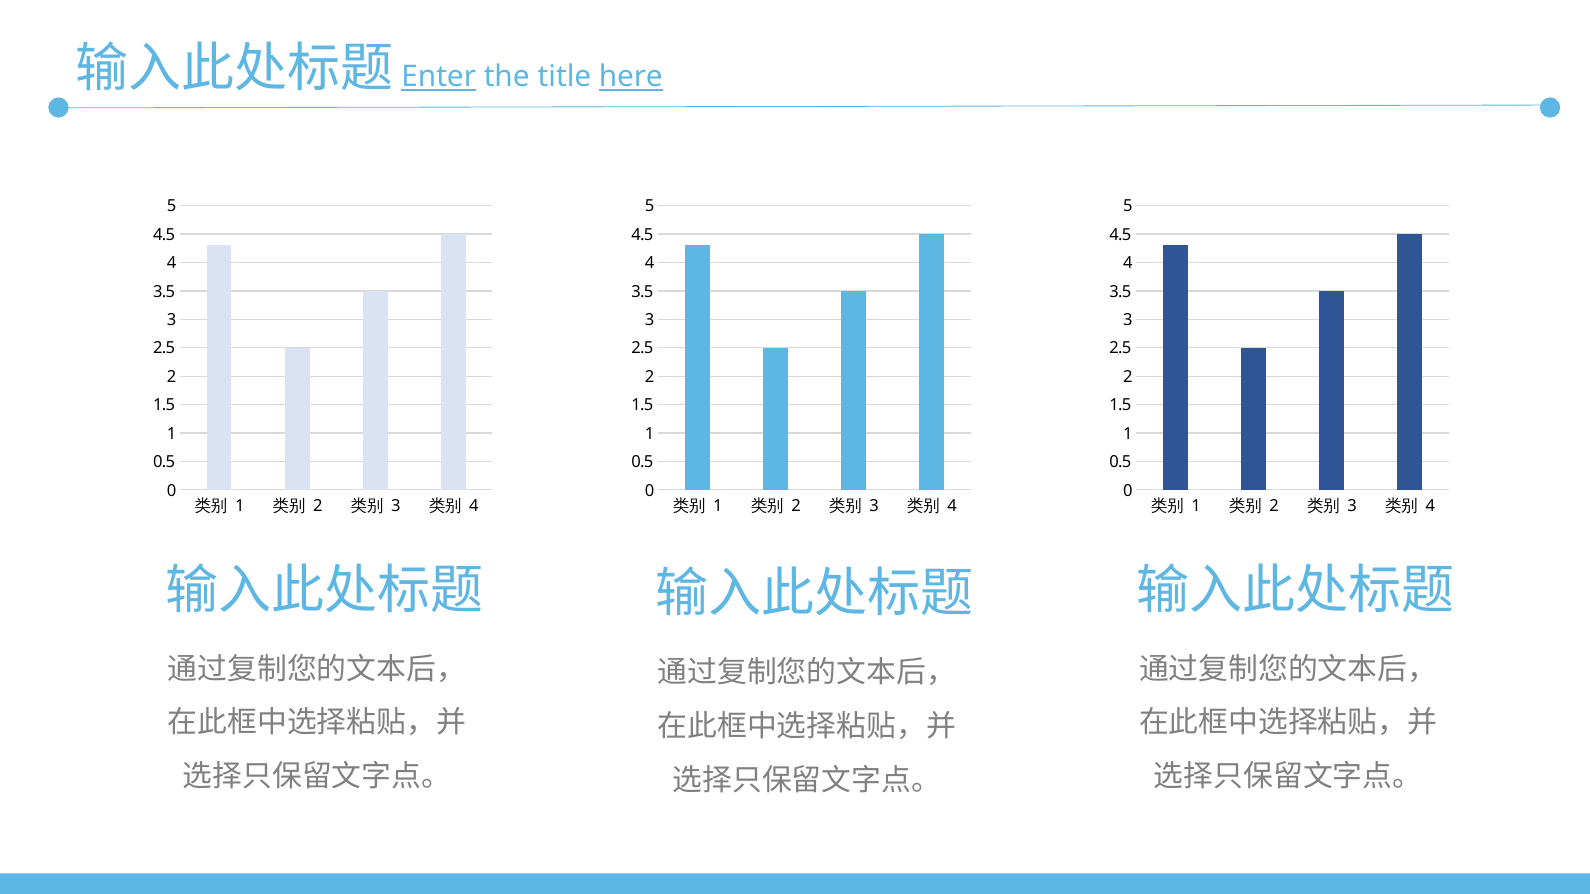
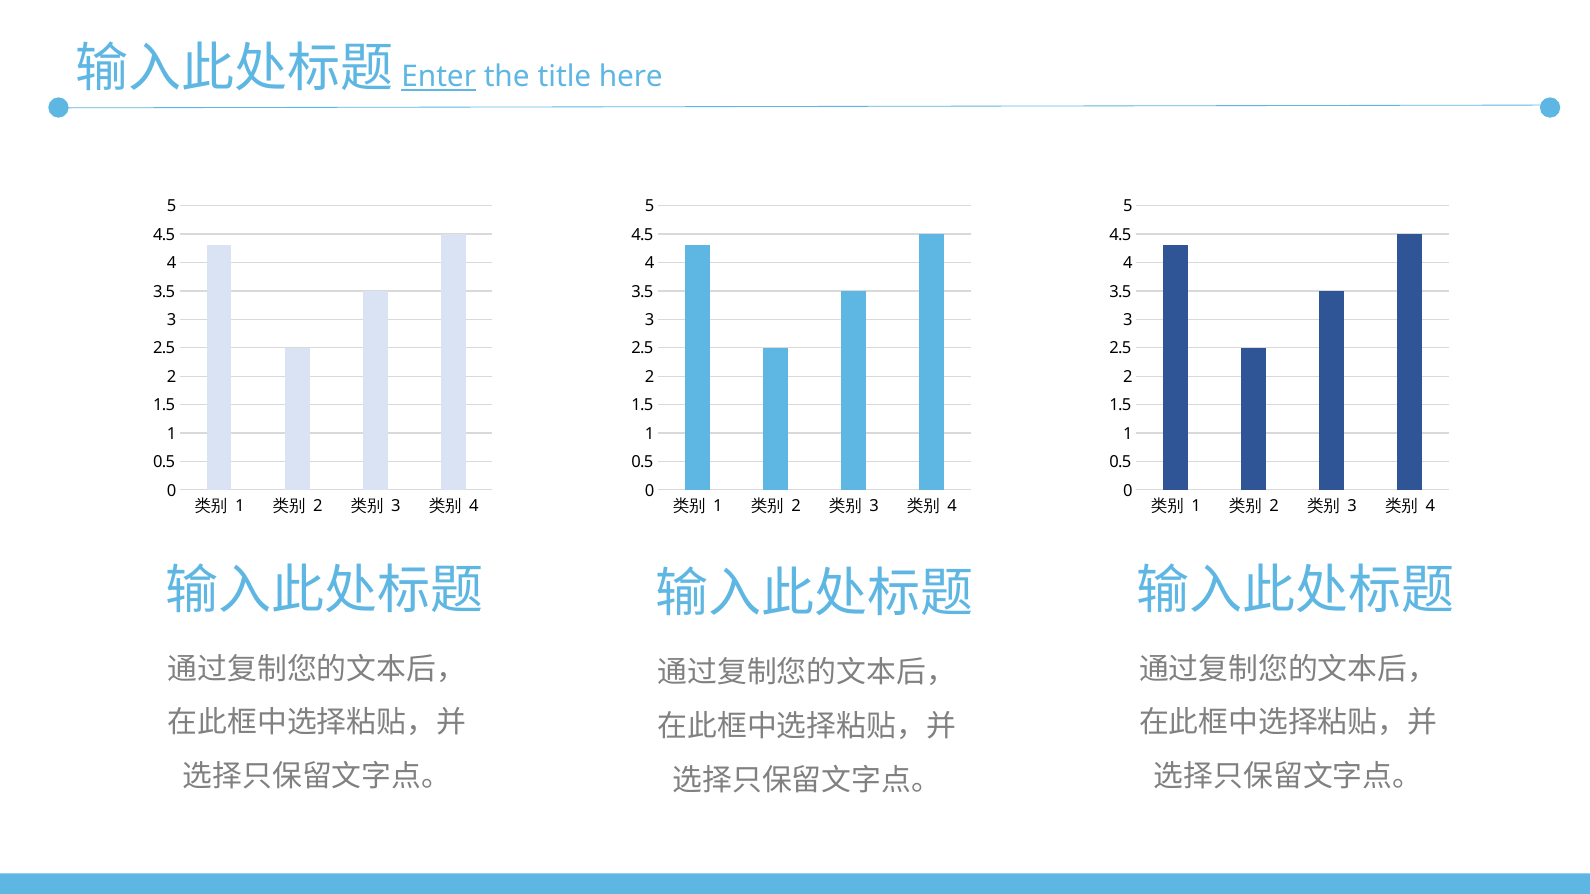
here underline: present -> none
